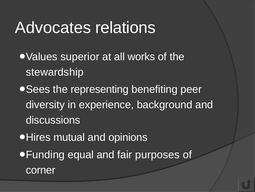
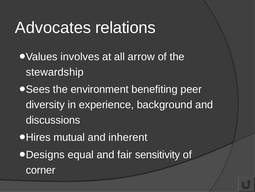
superior: superior -> involves
works: works -> arrow
representing: representing -> environment
opinions: opinions -> inherent
Funding: Funding -> Designs
purposes: purposes -> sensitivity
